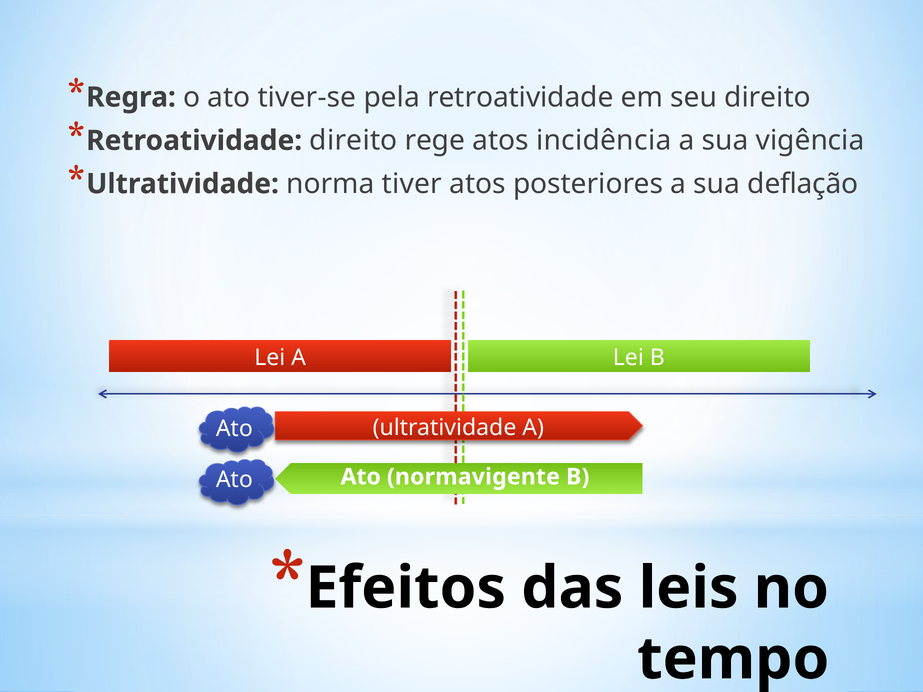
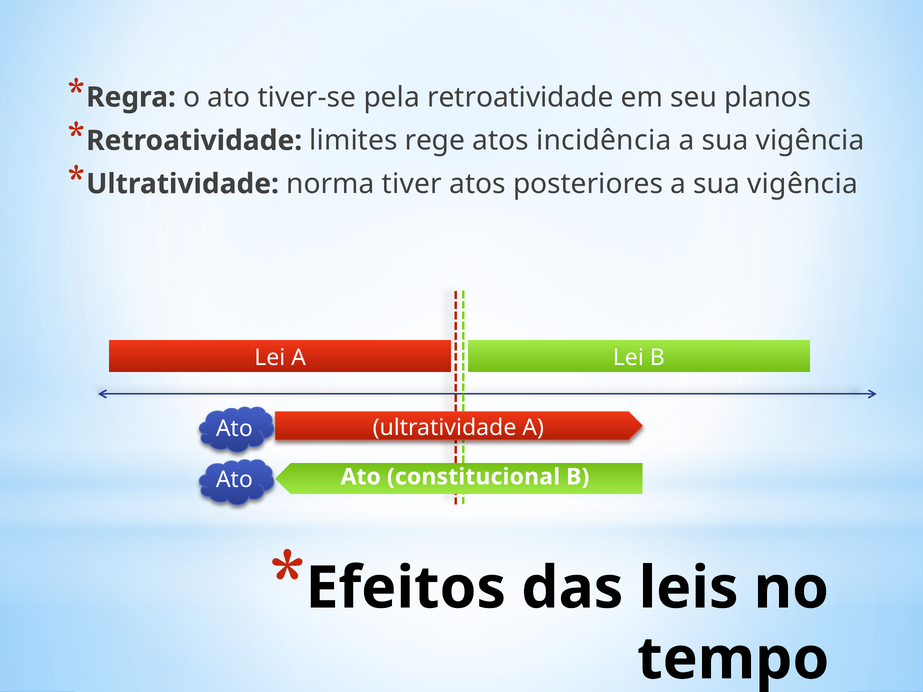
seu direito: direito -> planos
Retroatividade direito: direito -> limites
posteriores a sua deflação: deflação -> vigência
normavigente: normavigente -> constitucional
